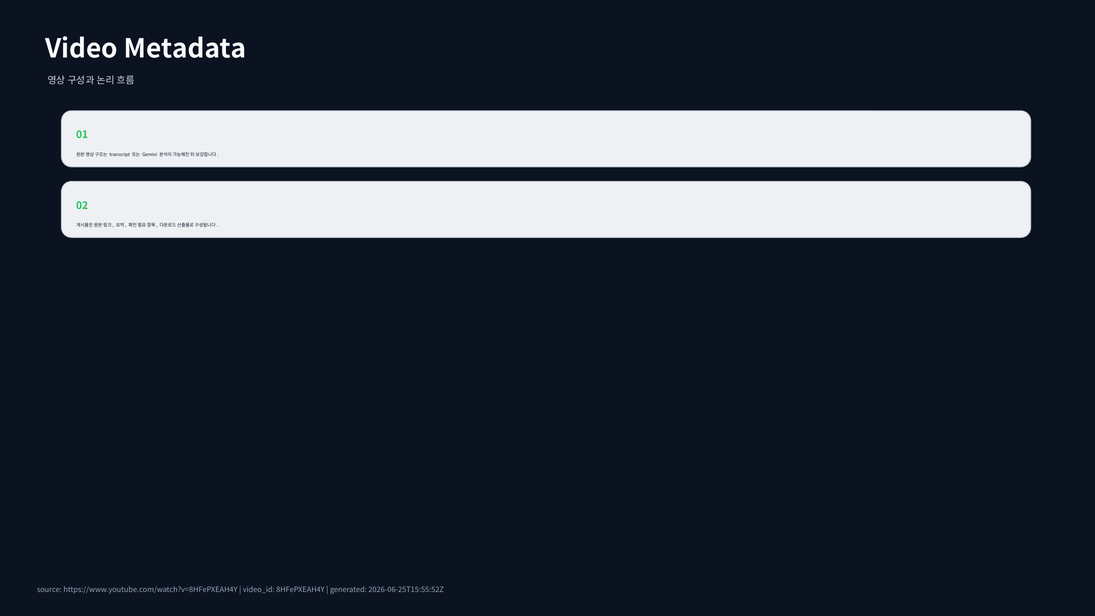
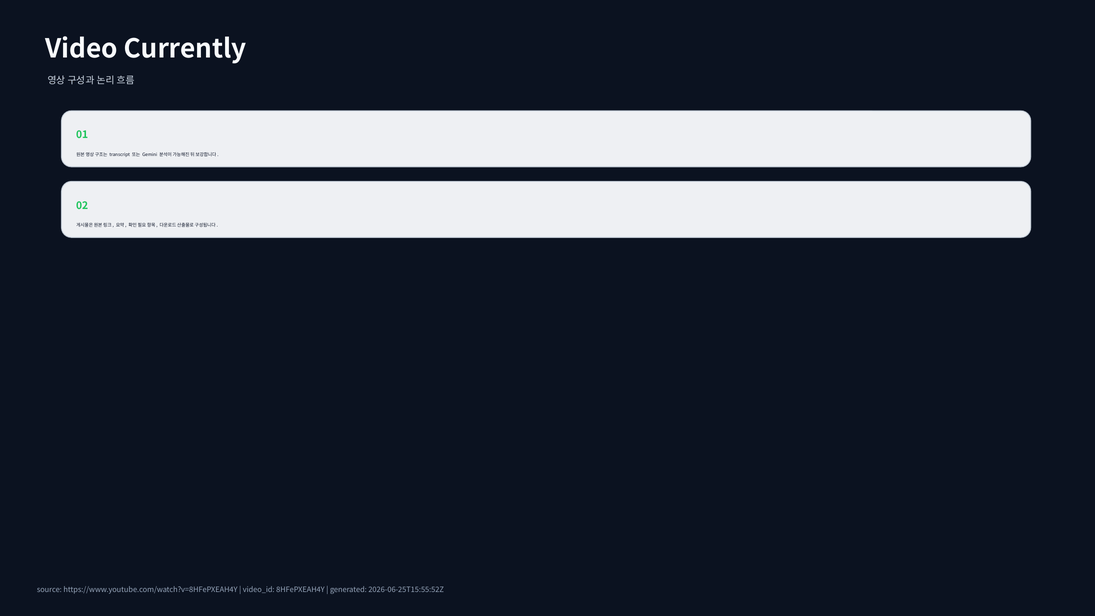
Metadata: Metadata -> Currently
